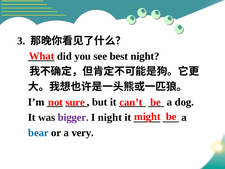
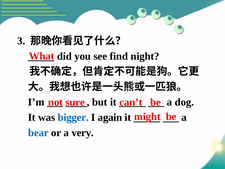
best: best -> find
bigger colour: purple -> blue
I night: night -> again
